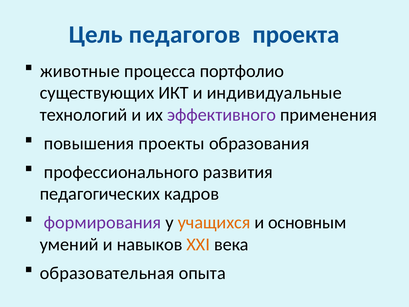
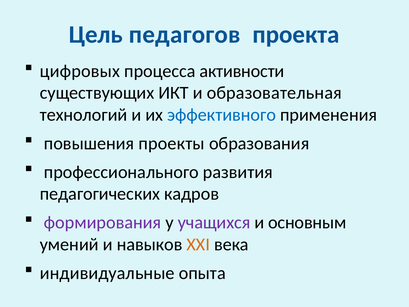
животные: животные -> цифровых
портфолио: портфолио -> активности
индивидуальные: индивидуальные -> образовательная
эффективного colour: purple -> blue
учащихся colour: orange -> purple
образовательная: образовательная -> индивидуальные
